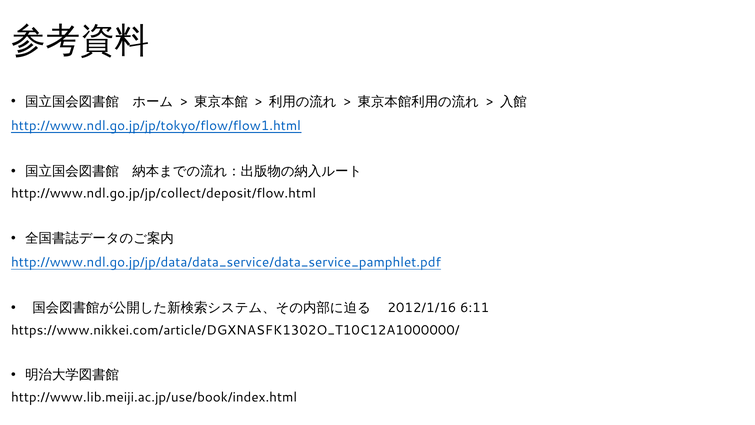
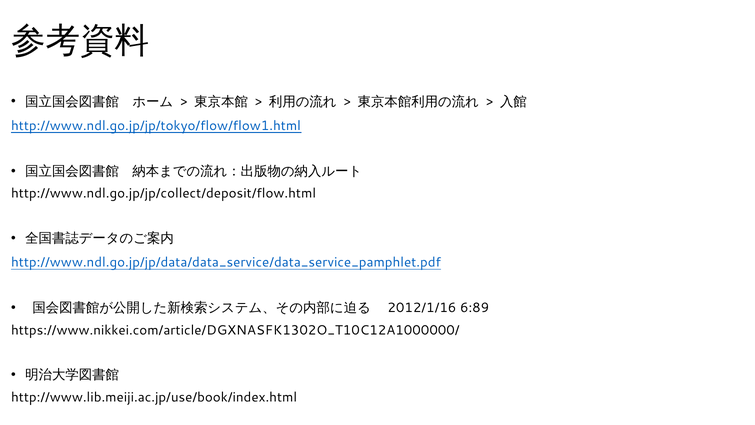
6:11: 6:11 -> 6:89
